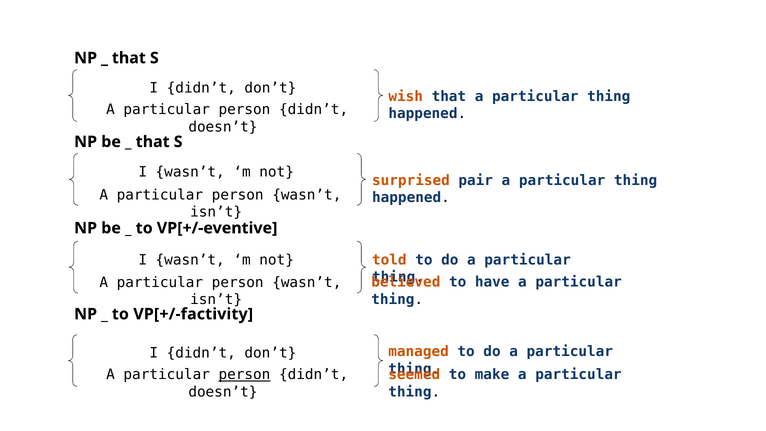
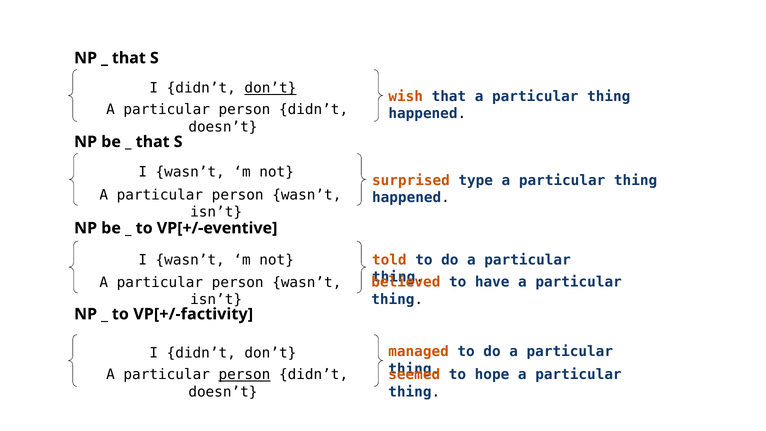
don’t at (270, 88) underline: none -> present
pair: pair -> type
make: make -> hope
